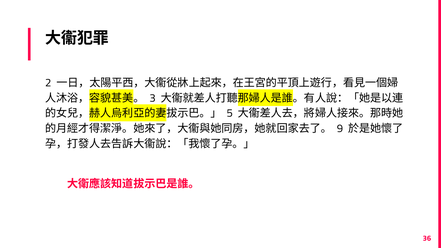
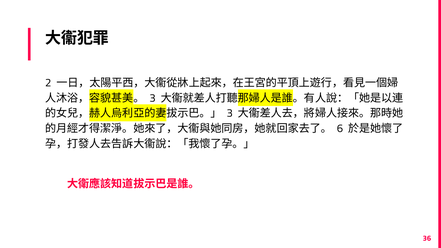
5 at (230, 113): 5 -> 3
9: 9 -> 6
